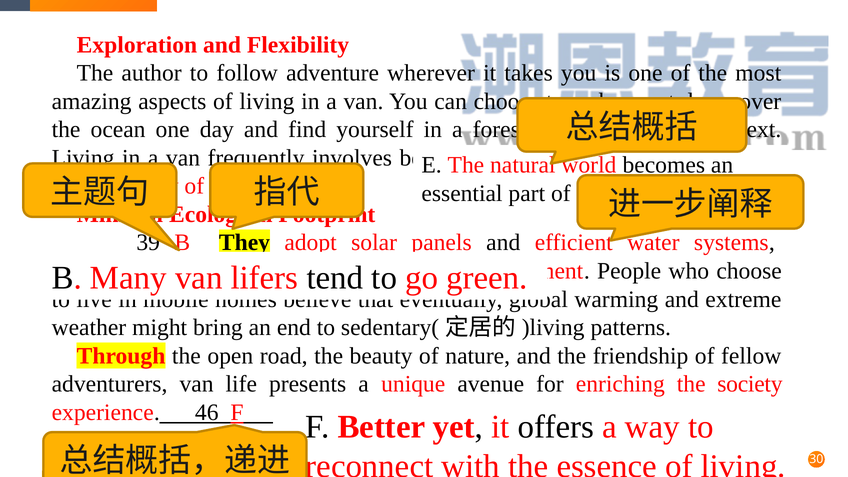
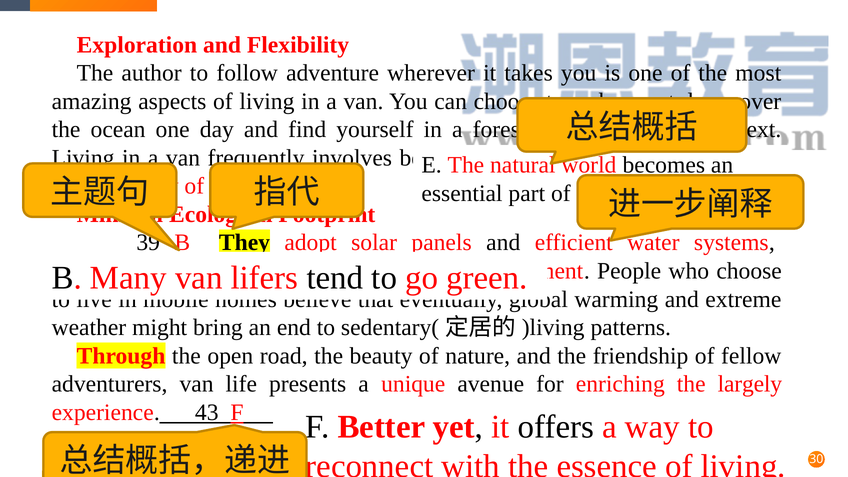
society: society -> largely
46: 46 -> 43
